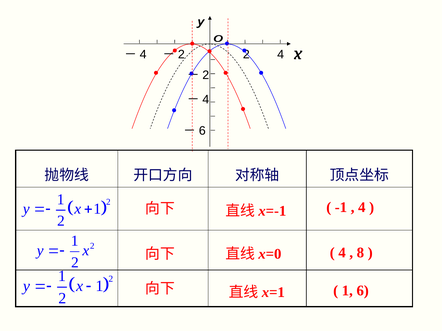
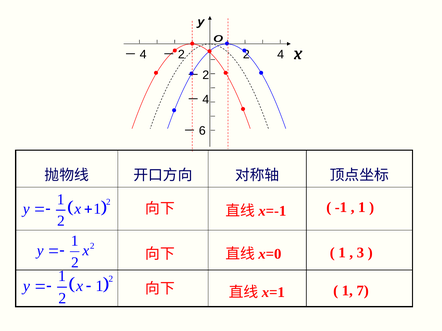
4 at (362, 208): 4 -> 1
4 at (342, 253): 4 -> 1
8: 8 -> 3
6: 6 -> 7
